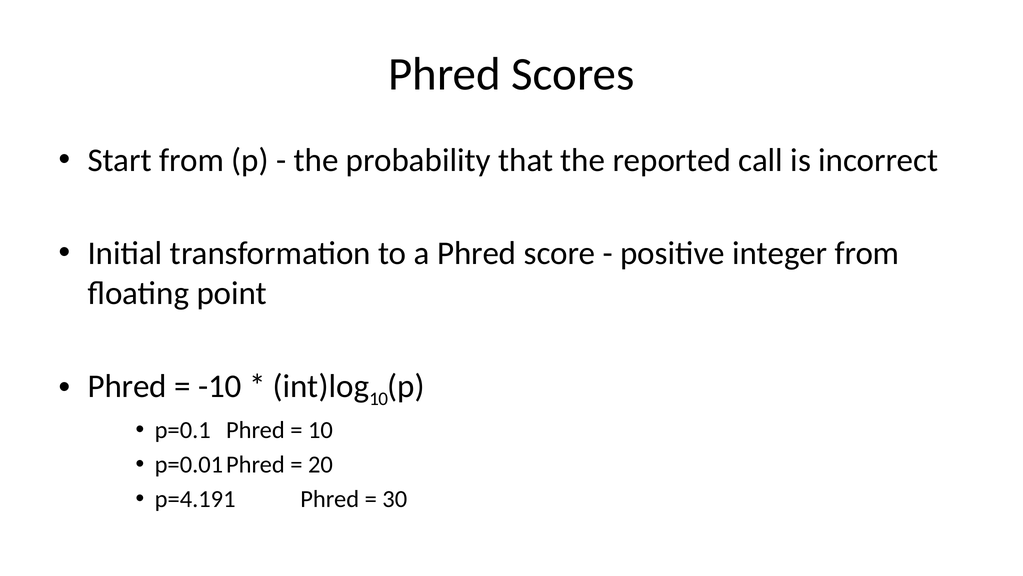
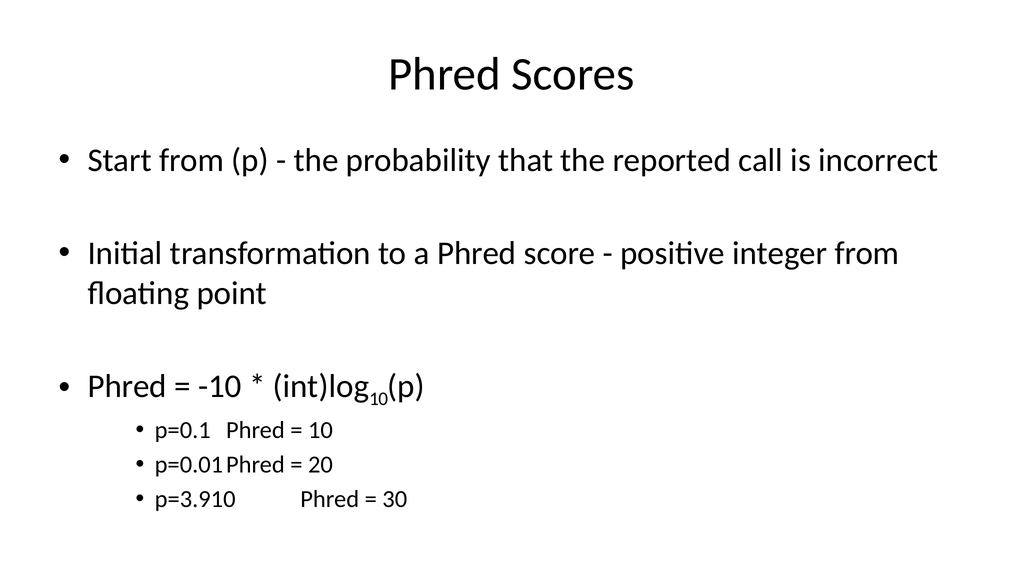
p=4.191: p=4.191 -> p=3.910
